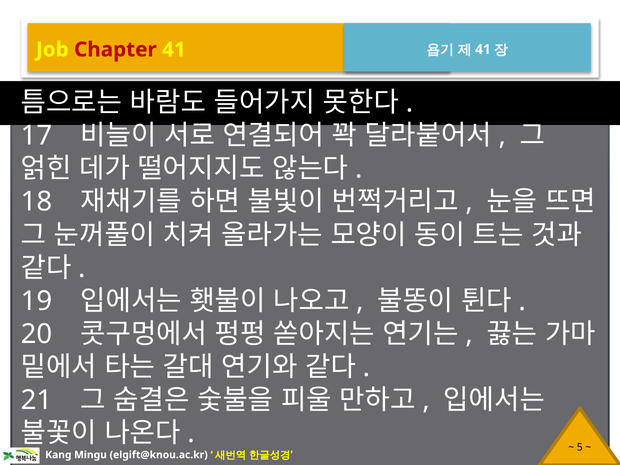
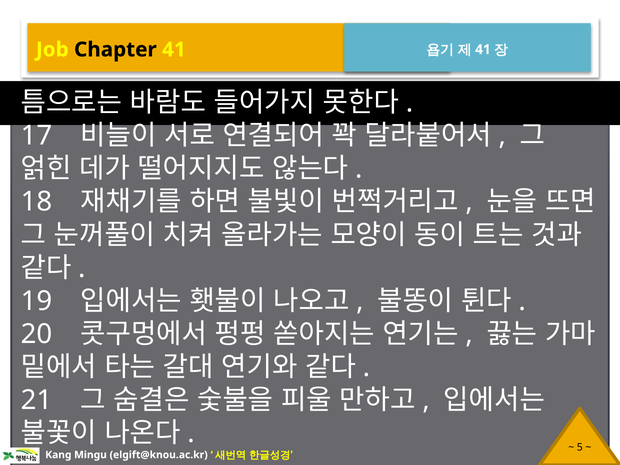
Chapter colour: red -> black
